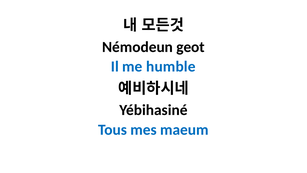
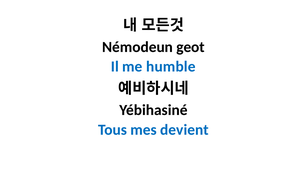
maeum: maeum -> devient
